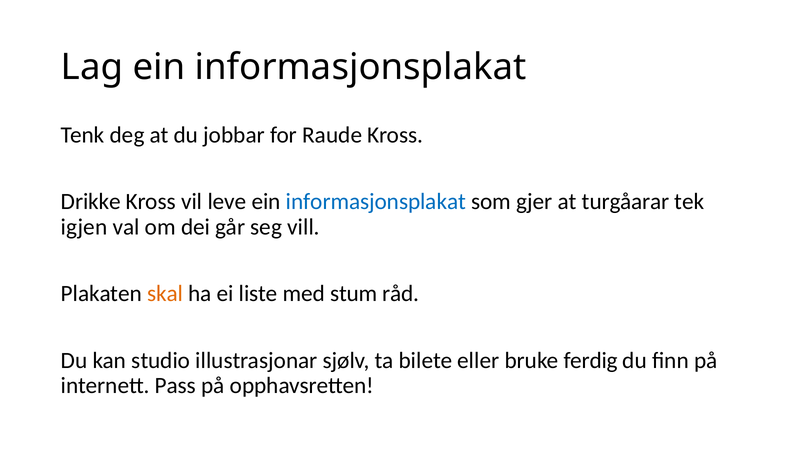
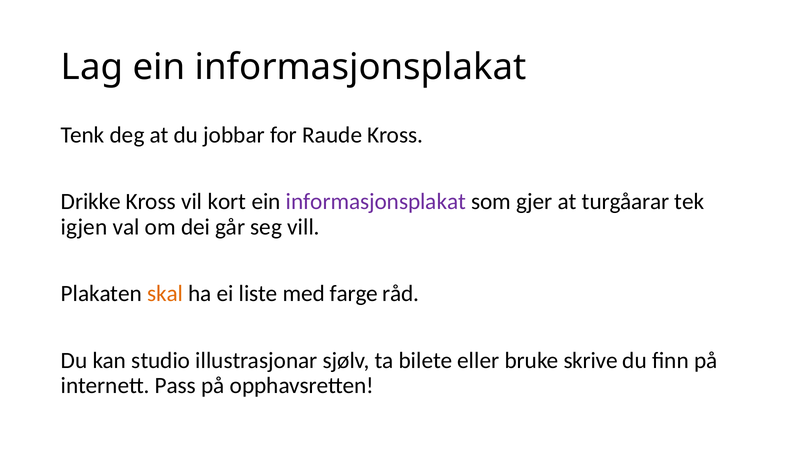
leve: leve -> kort
informasjonsplakat at (376, 202) colour: blue -> purple
stum: stum -> farge
ferdig: ferdig -> skrive
